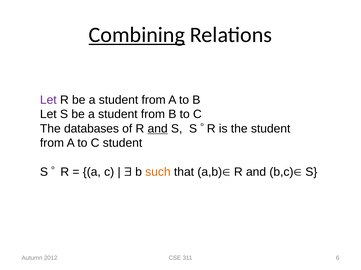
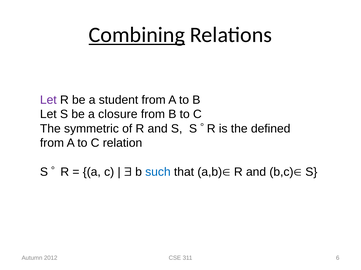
S be a student: student -> closure
databases: databases -> symmetric
and at (158, 129) underline: present -> none
the student: student -> defined
C student: student -> relation
such colour: orange -> blue
